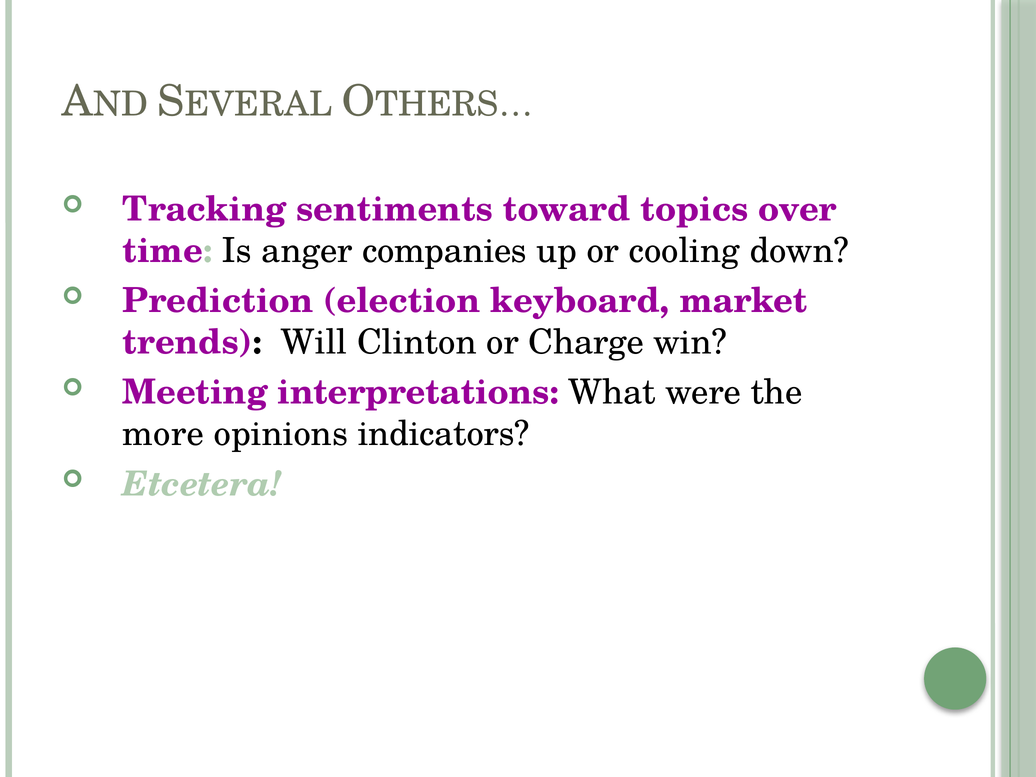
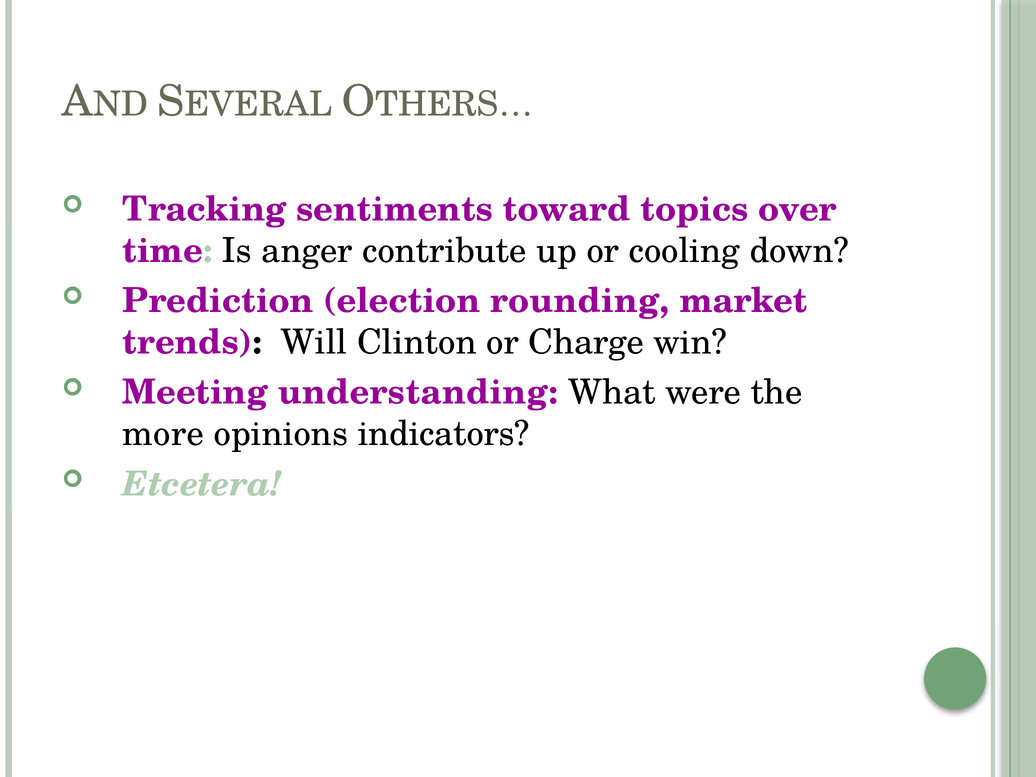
companies: companies -> contribute
keyboard: keyboard -> rounding
interpretations: interpretations -> understanding
